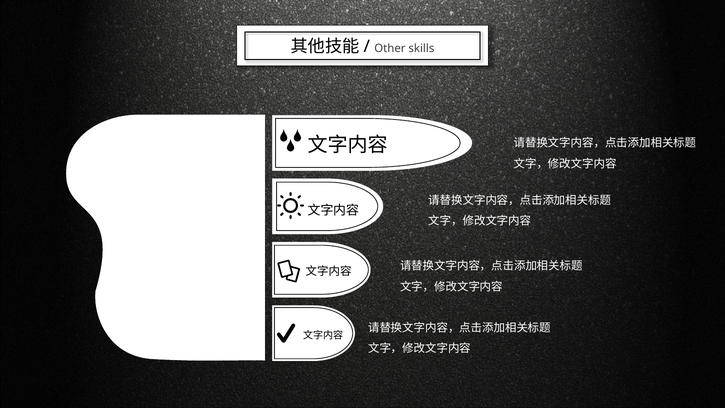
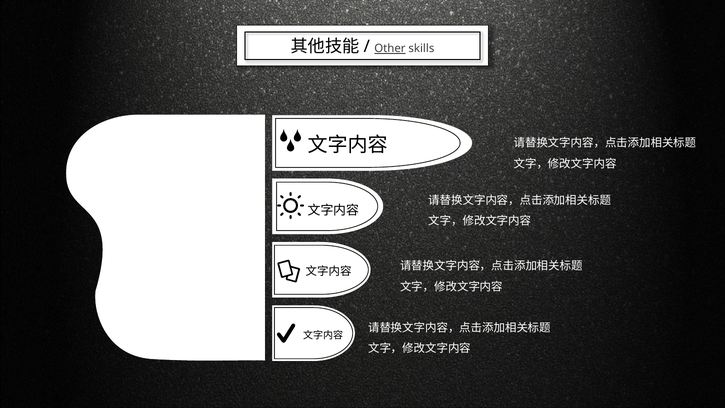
Other underline: none -> present
